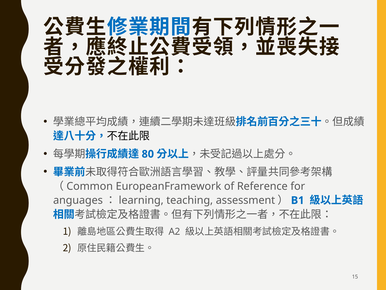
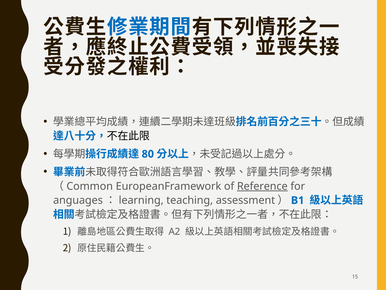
Reference underline: none -> present
